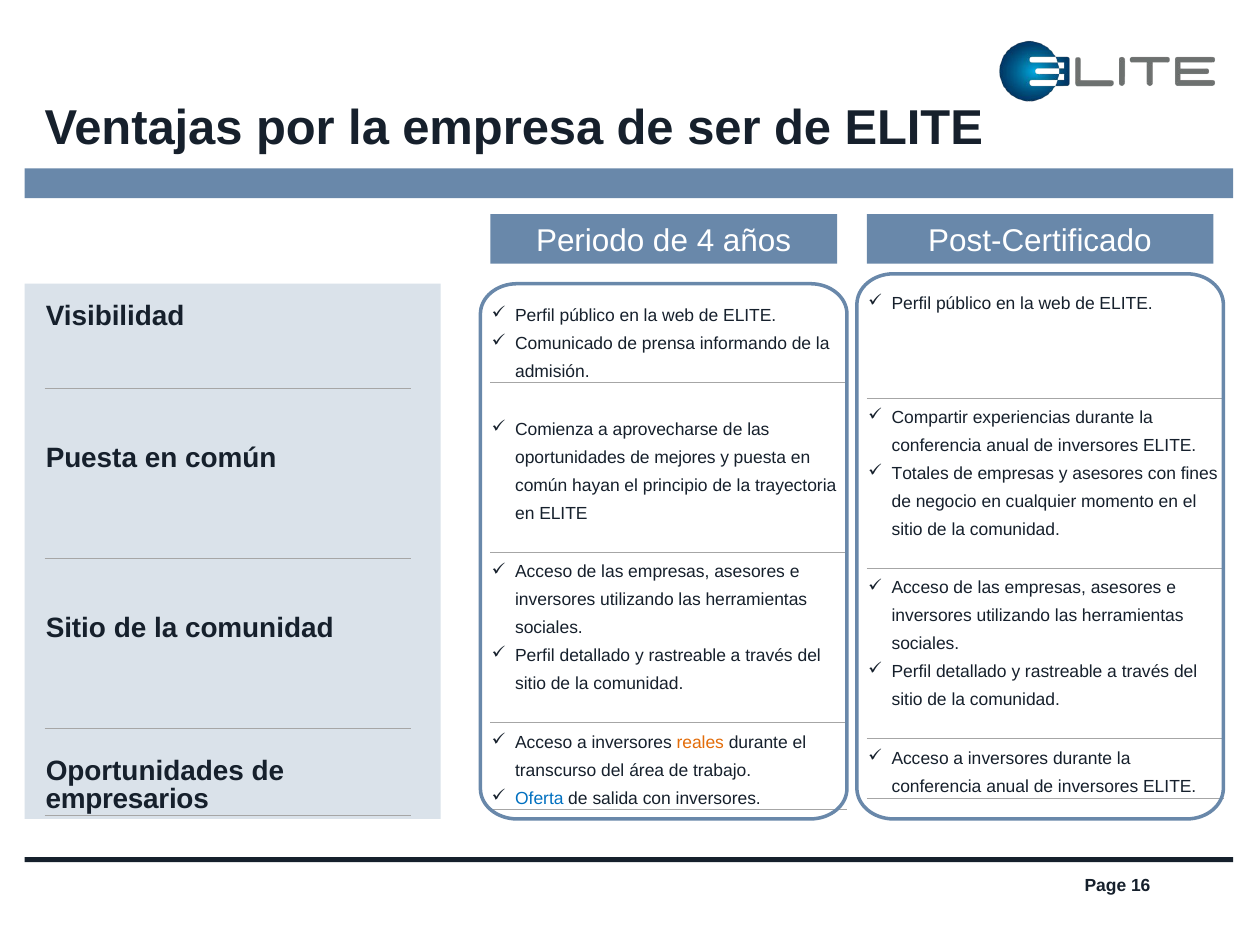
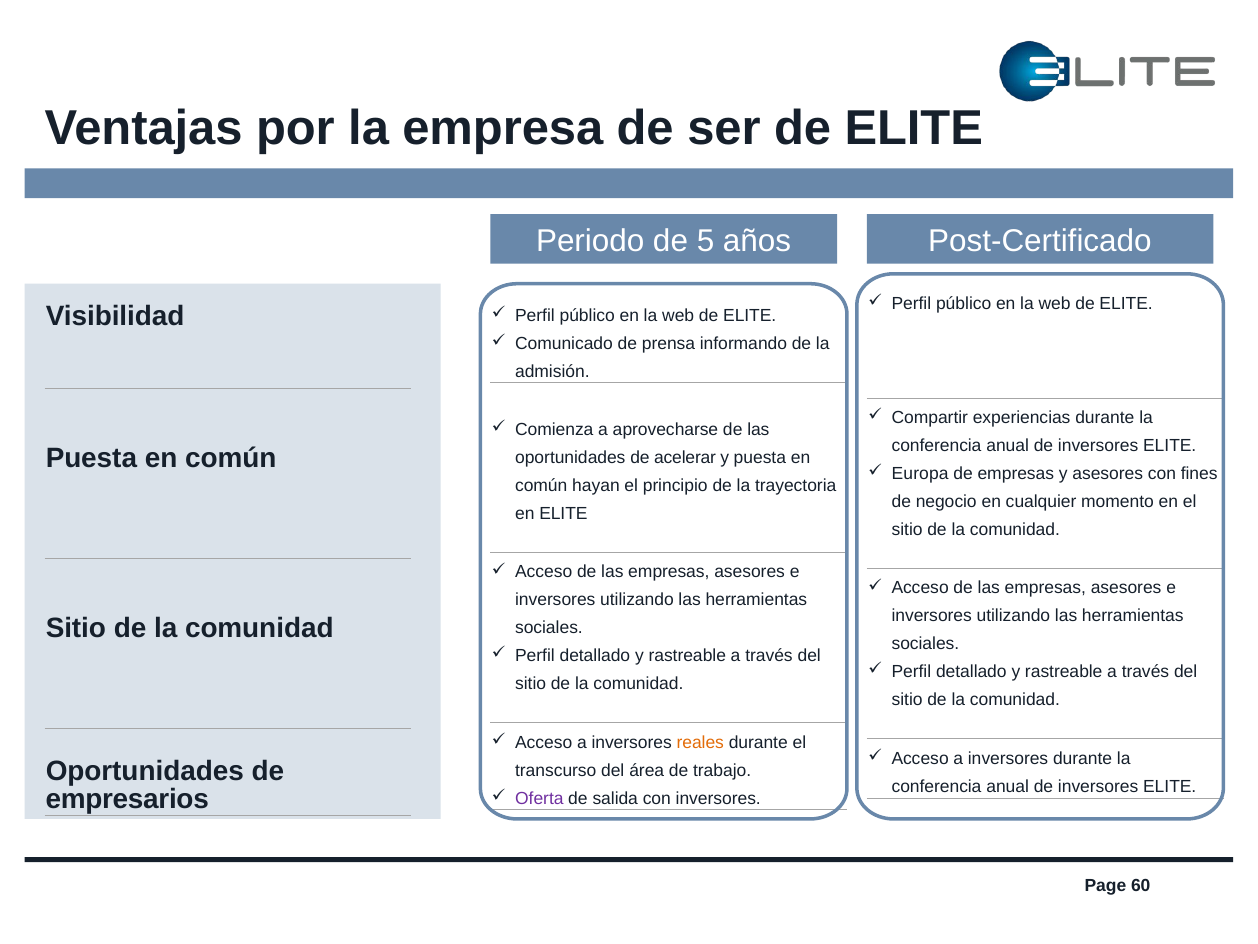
4: 4 -> 5
mejores: mejores -> acelerar
Totales: Totales -> Europa
Oferta colour: blue -> purple
16: 16 -> 60
